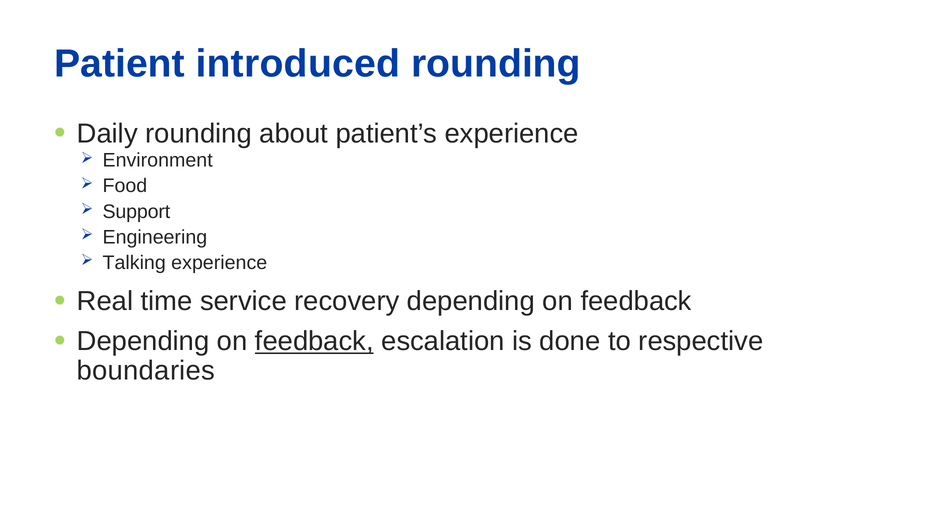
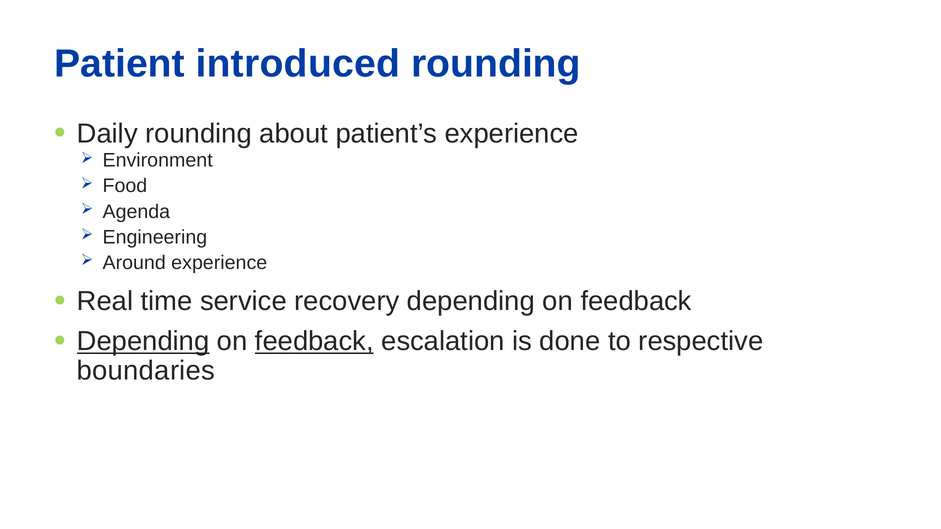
Support: Support -> Agenda
Talking: Talking -> Around
Depending at (143, 341) underline: none -> present
